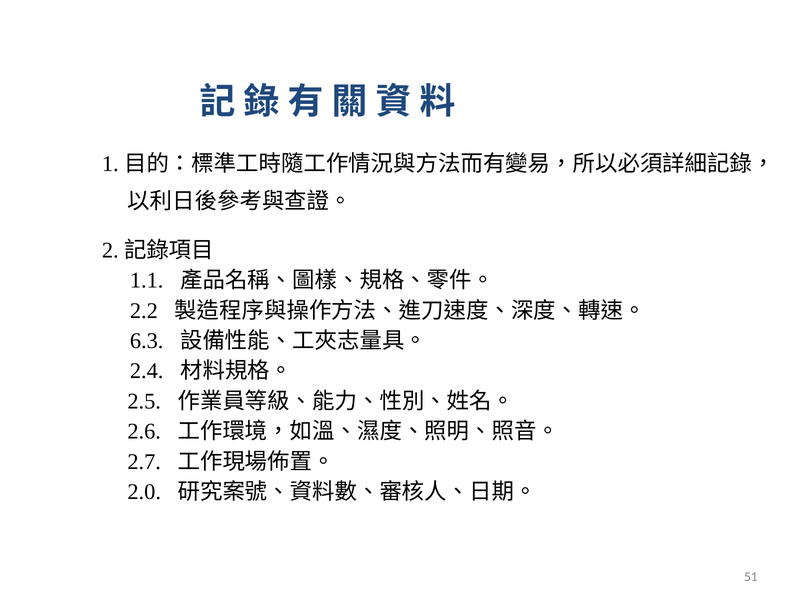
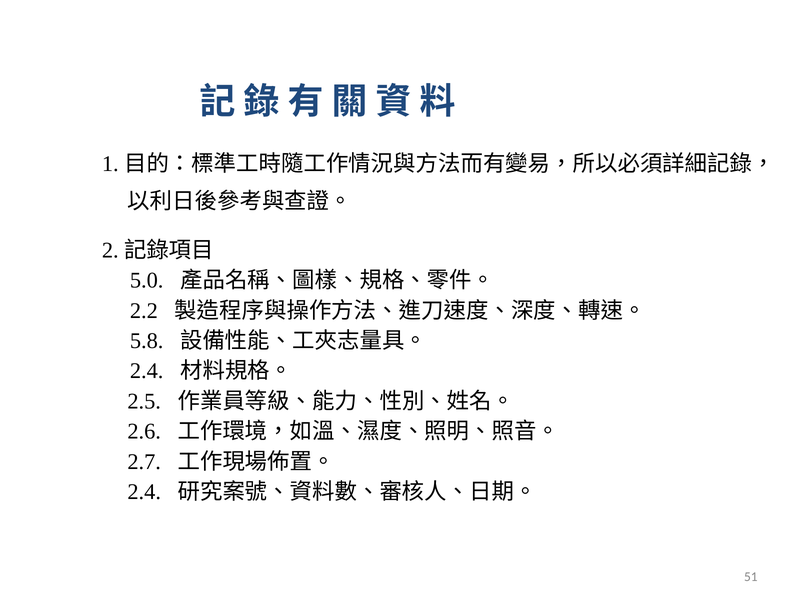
1.1: 1.1 -> 5.0
6.3: 6.3 -> 5.8
2.0 at (144, 492): 2.0 -> 2.4
